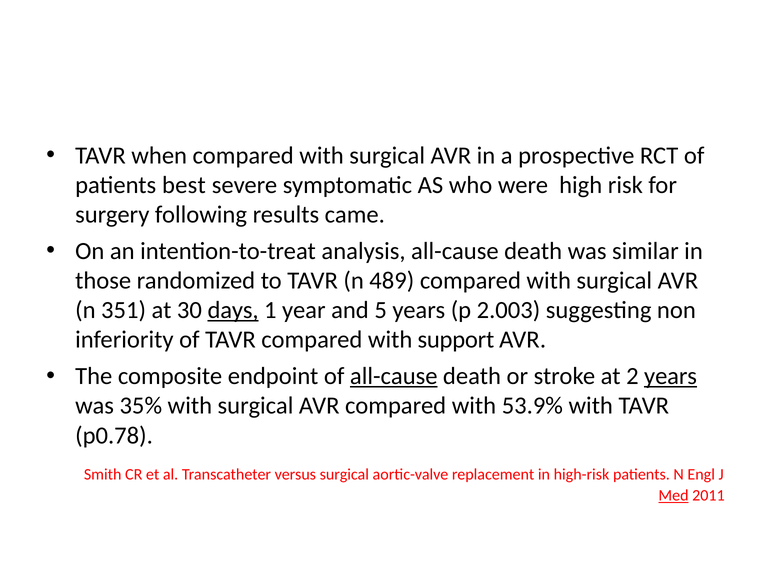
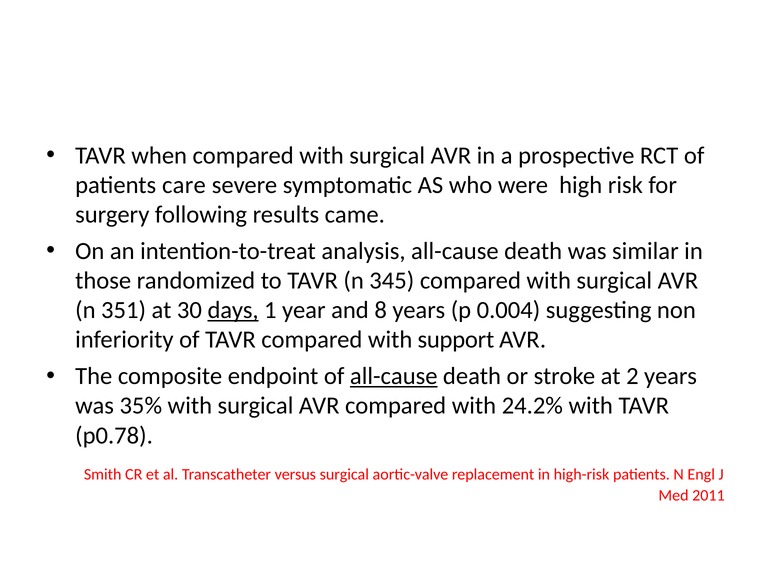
best: best -> care
489: 489 -> 345
5: 5 -> 8
2.003: 2.003 -> 0.004
years at (671, 376) underline: present -> none
53.9%: 53.9% -> 24.2%
Med underline: present -> none
